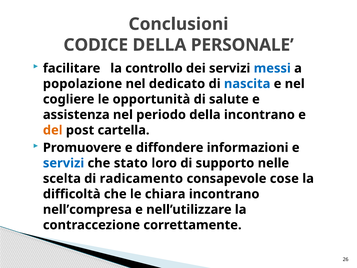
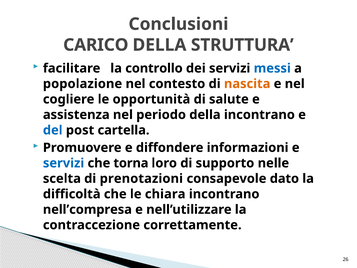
CODICE: CODICE -> CARICO
PERSONALE: PERSONALE -> STRUTTURA
dedicato: dedicato -> contesto
nascita colour: blue -> orange
del colour: orange -> blue
stato: stato -> torna
radicamento: radicamento -> prenotazioni
cose: cose -> dato
